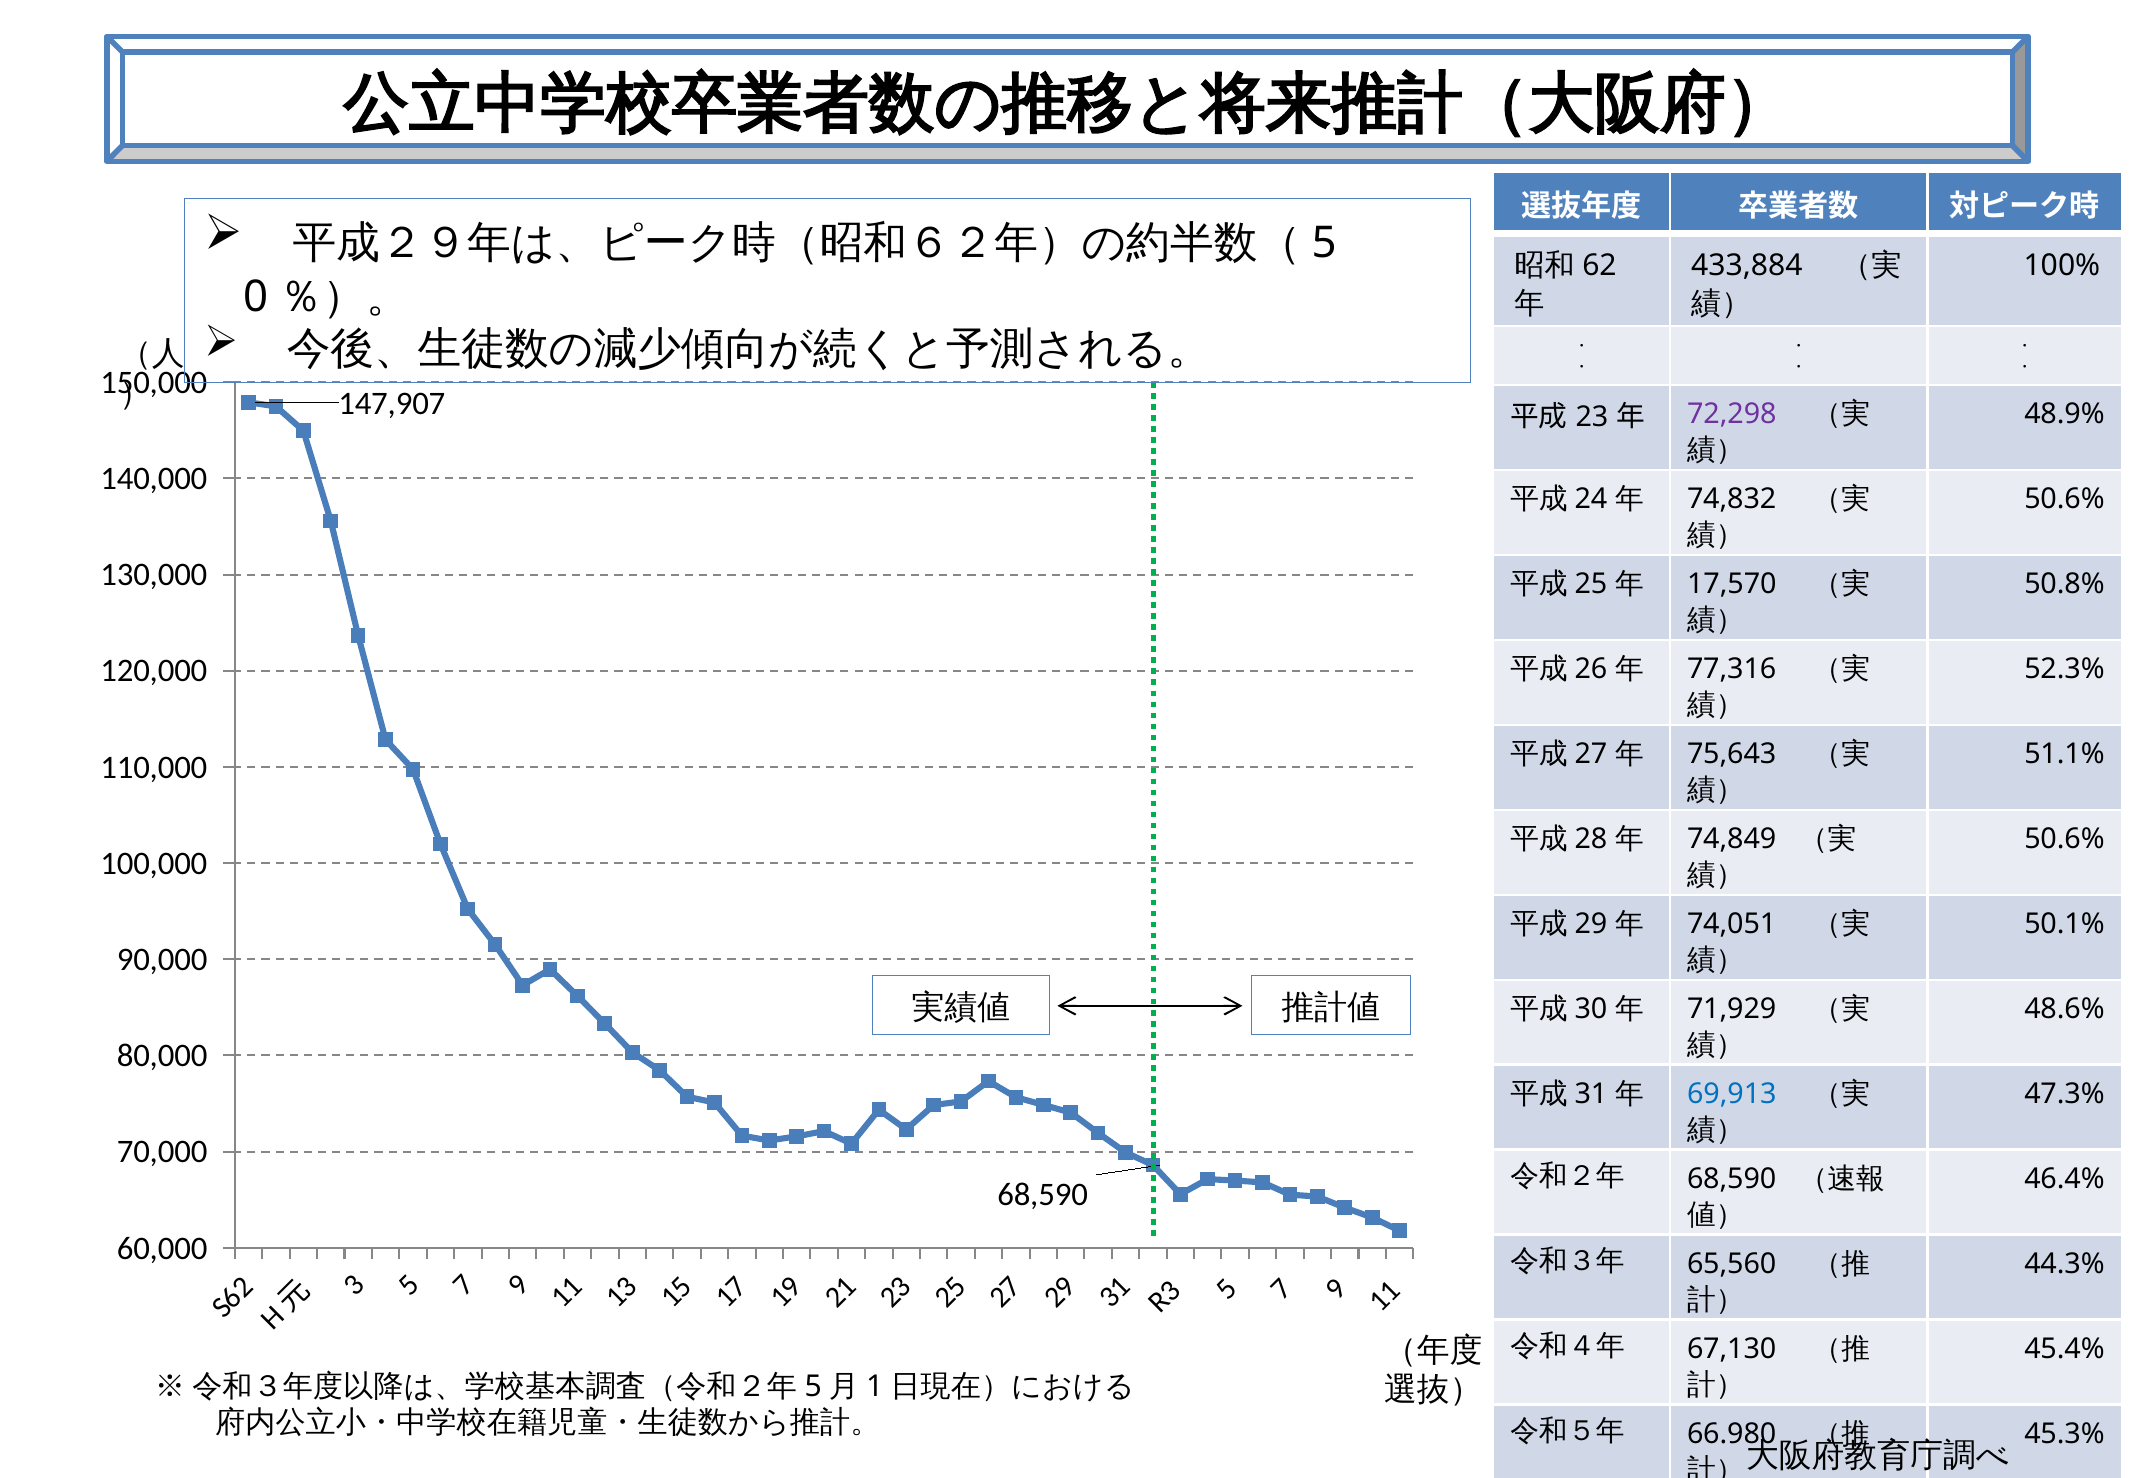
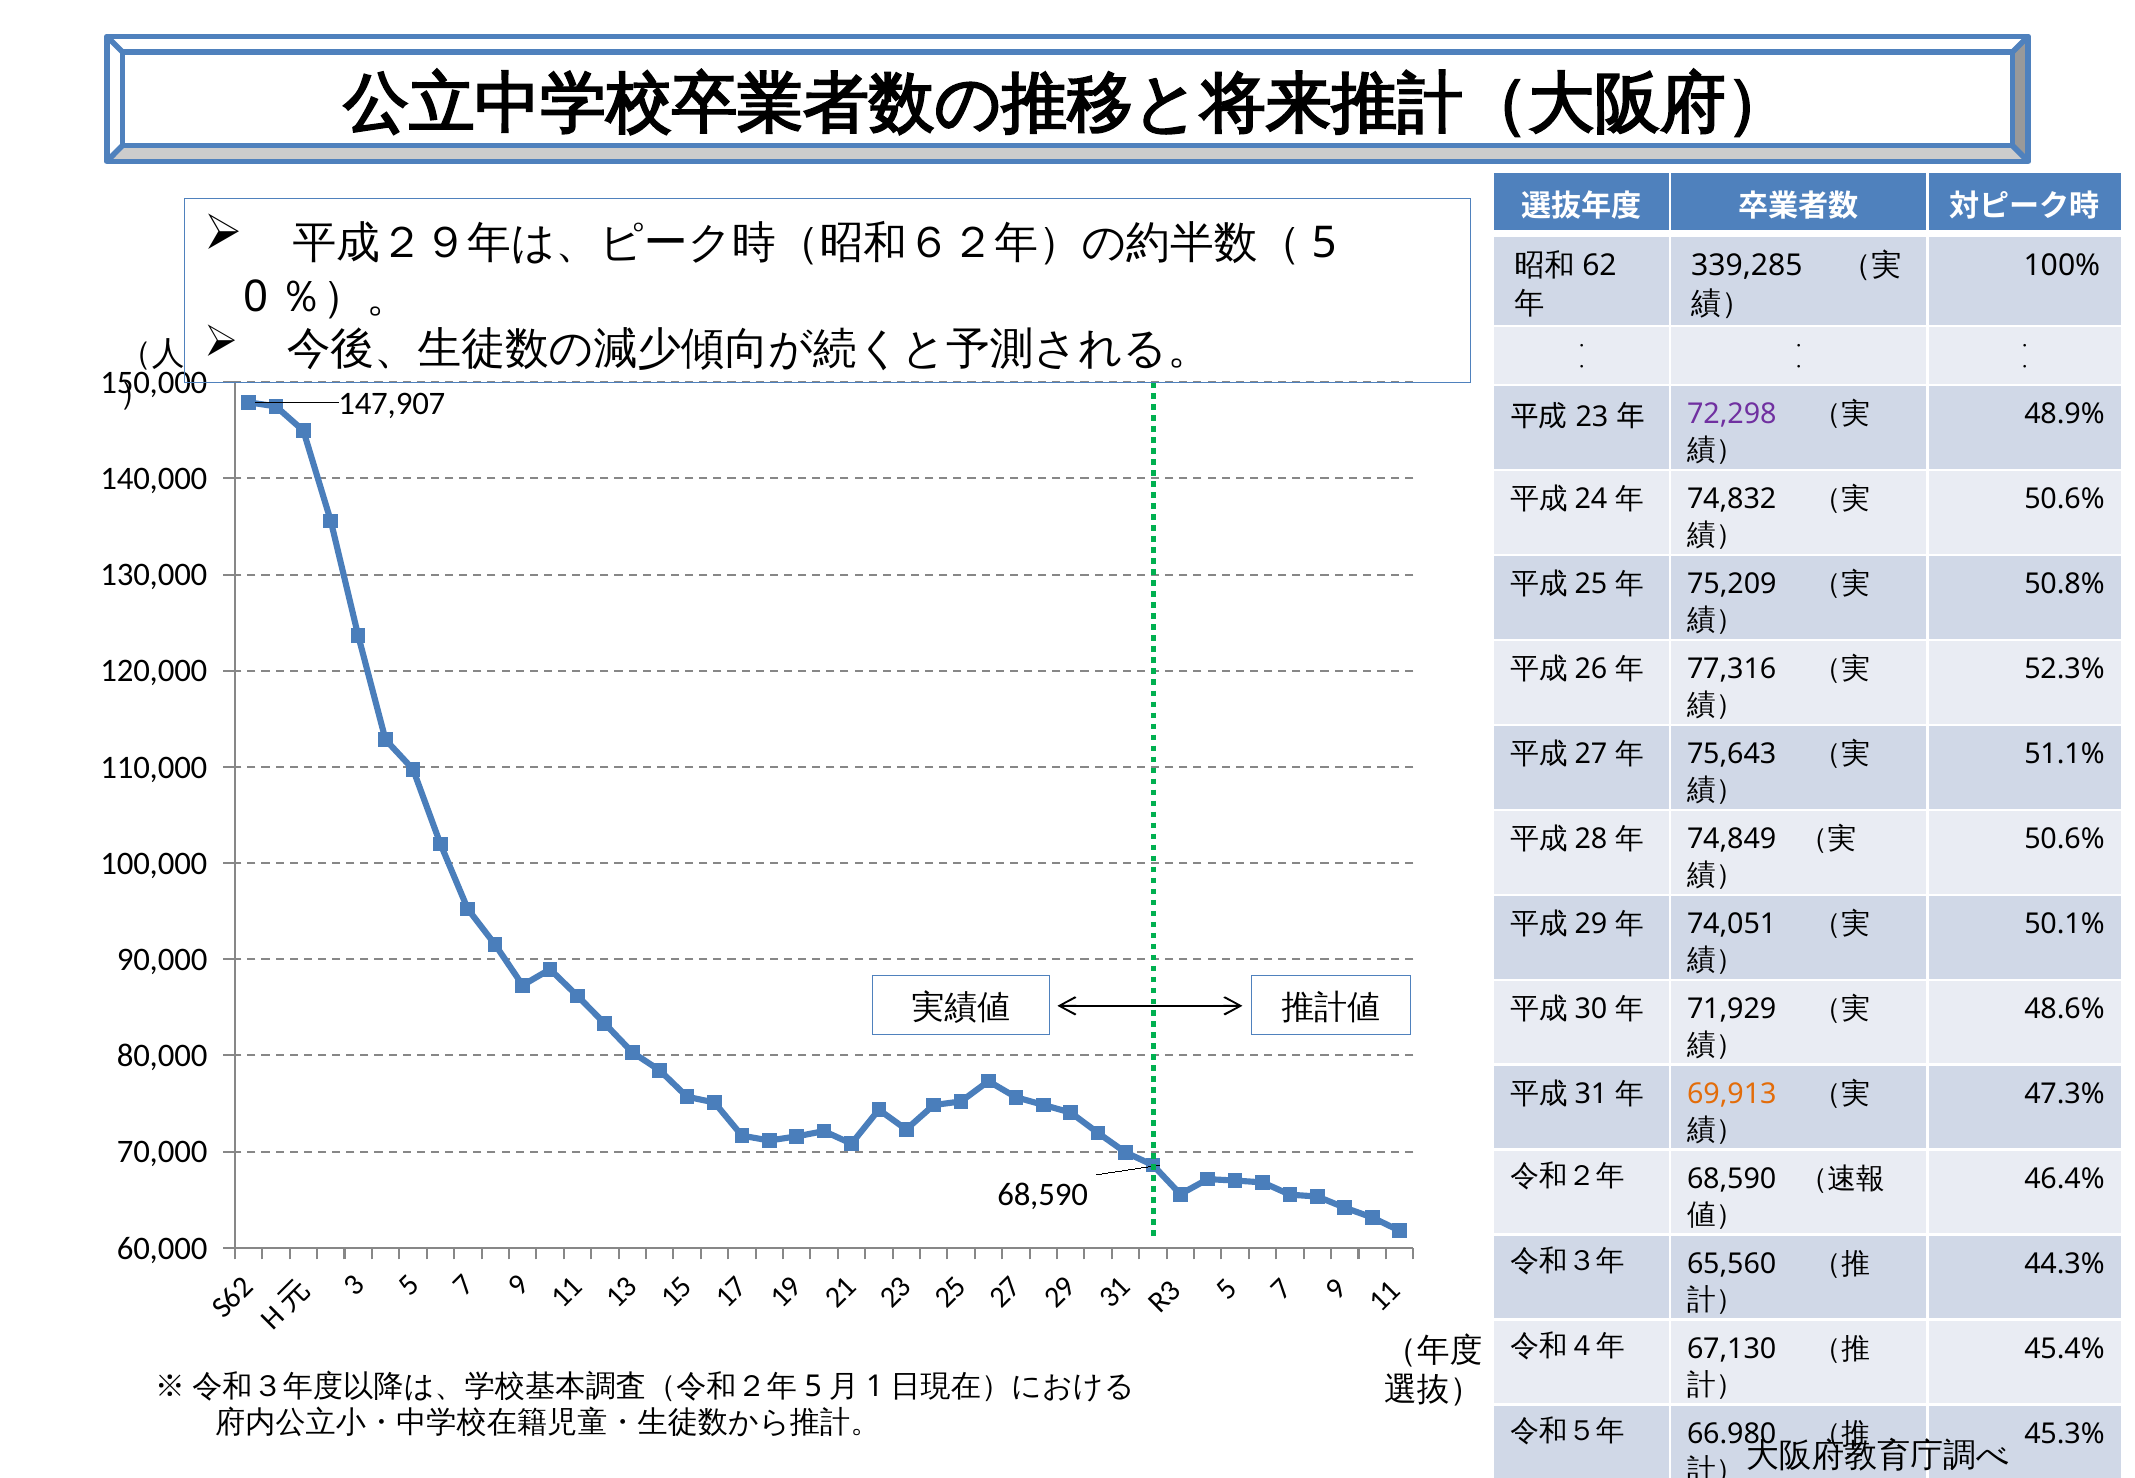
433,884: 433,884 -> 339,285
17,570: 17,570 -> 75,209
69,913 colour: blue -> orange
